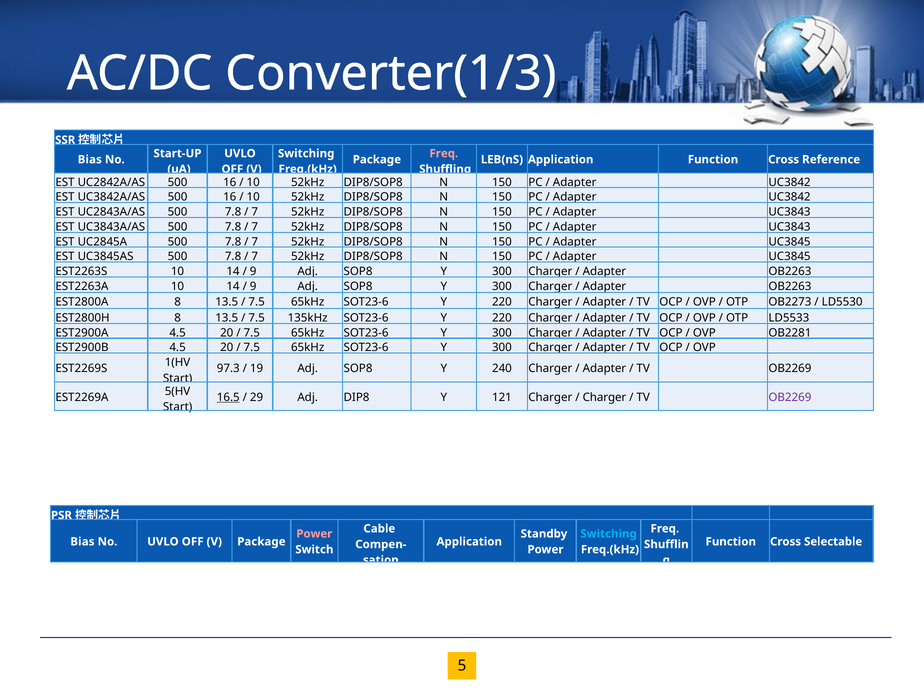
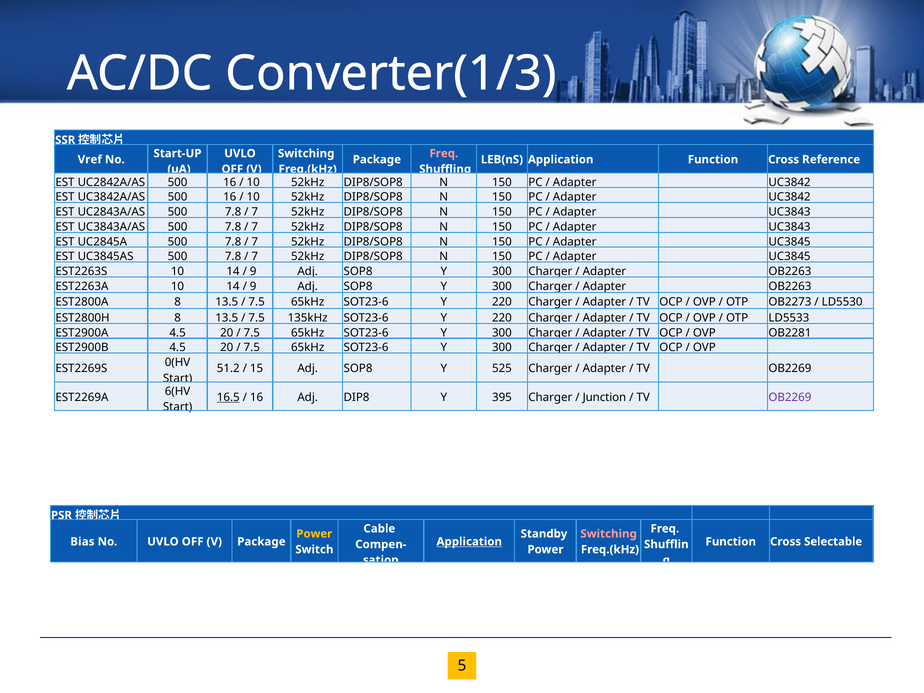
Bias at (90, 160): Bias -> Vref
1(HV: 1(HV -> 0(HV
97.3: 97.3 -> 51.2
19: 19 -> 15
240: 240 -> 525
5(HV: 5(HV -> 6(HV
29 at (257, 397): 29 -> 16
121: 121 -> 395
Charger at (604, 397): Charger -> Junction
Power at (314, 534) colour: pink -> yellow
Switching at (609, 534) colour: light blue -> pink
Application at (469, 542) underline: none -> present
